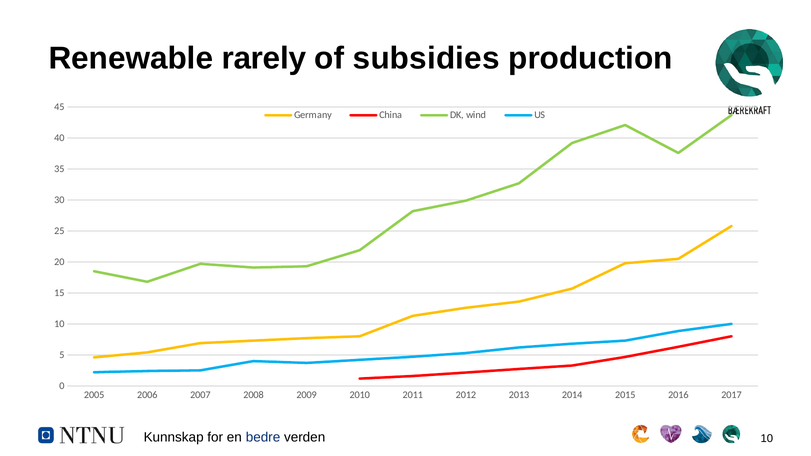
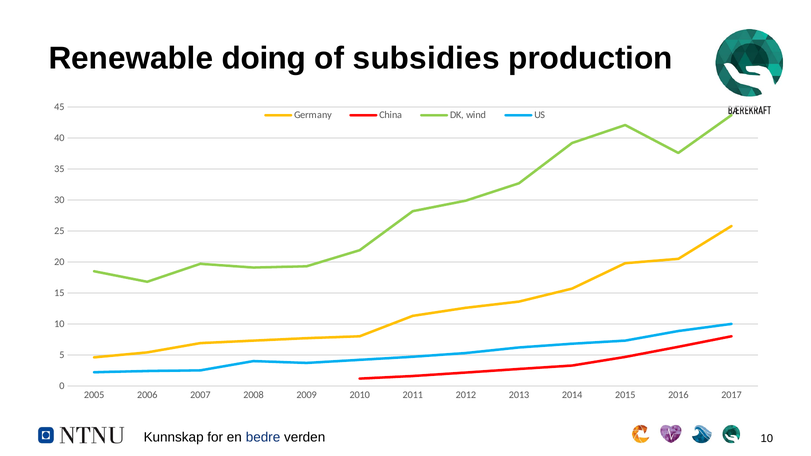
rarely: rarely -> doing
